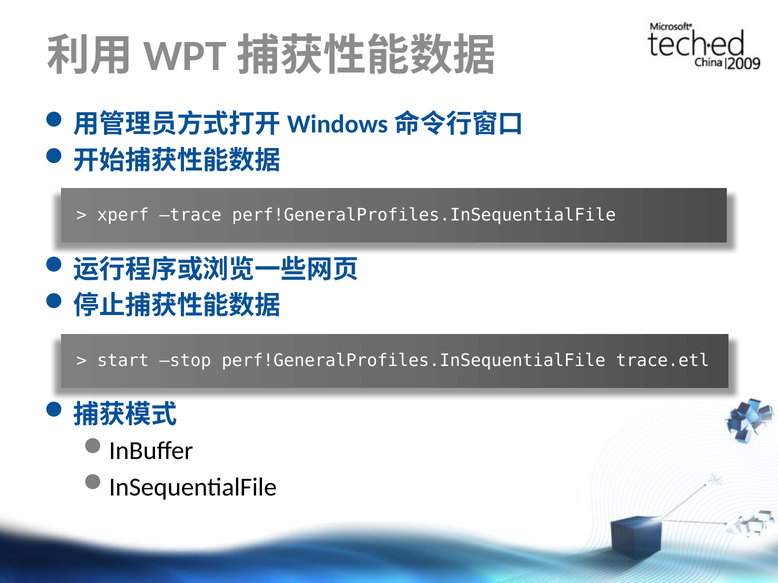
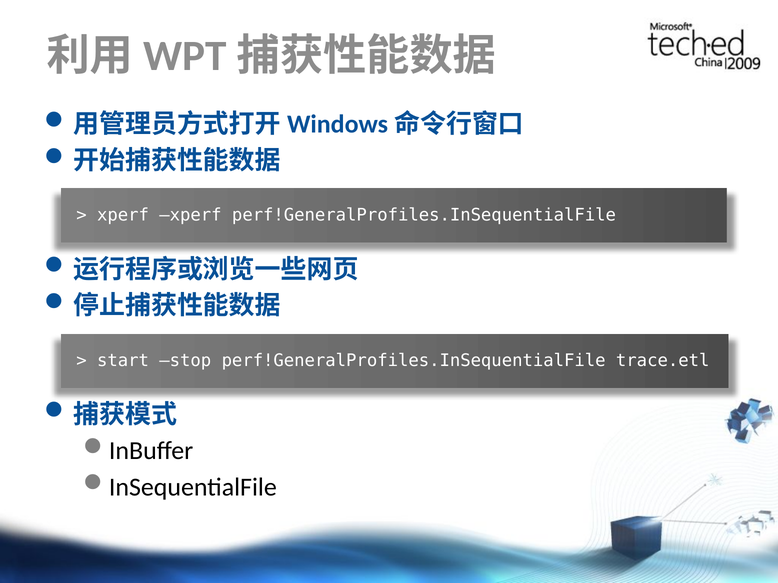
xperf trace: trace -> xperf
